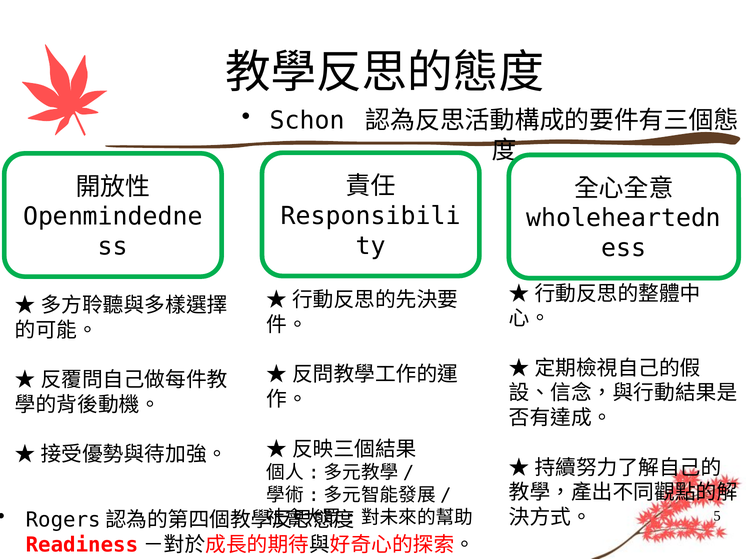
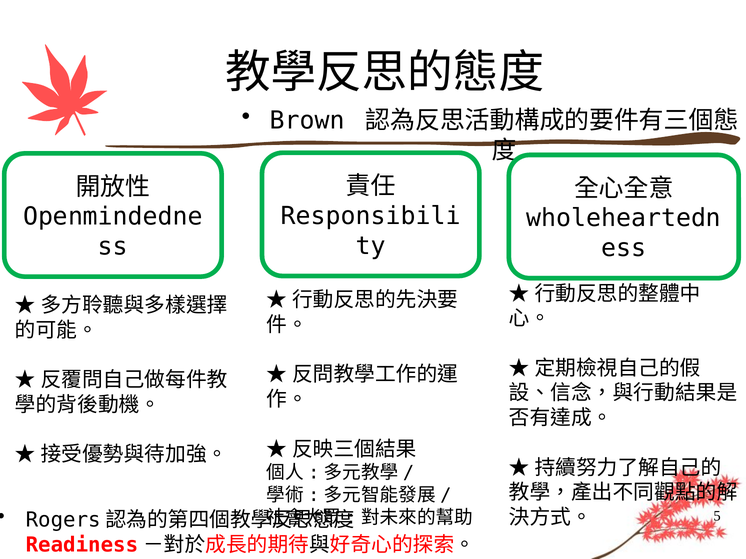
Schon: Schon -> Brown
